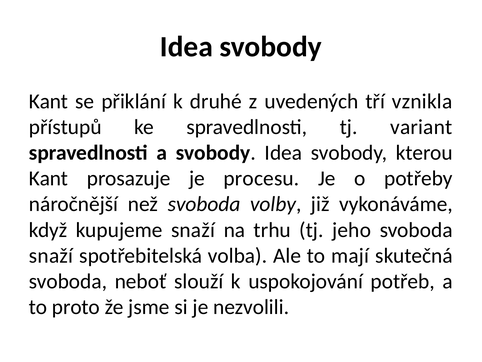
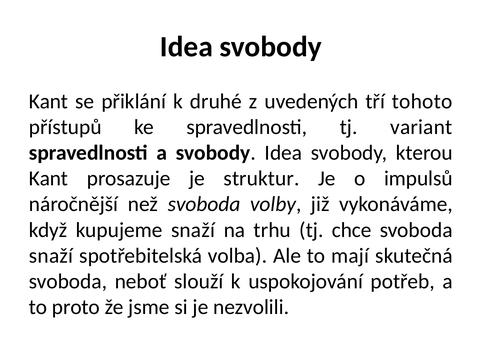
vznikla: vznikla -> tohoto
procesu: procesu -> struktur
potřeby: potřeby -> impulsů
jeho: jeho -> chce
